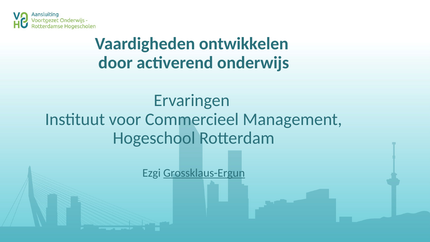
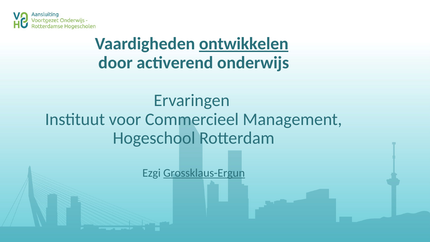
ontwikkelen underline: none -> present
